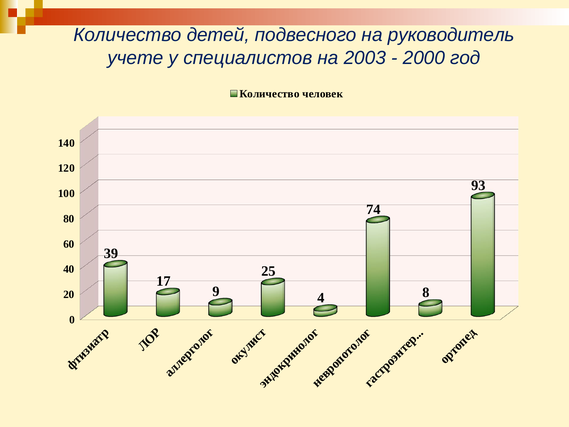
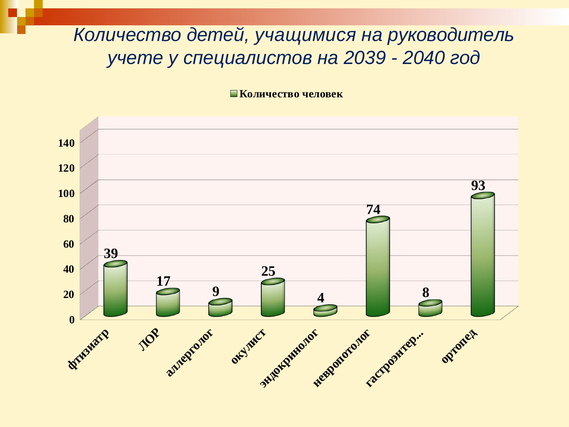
подвесного: подвесного -> учащимися
2003: 2003 -> 2039
2000: 2000 -> 2040
